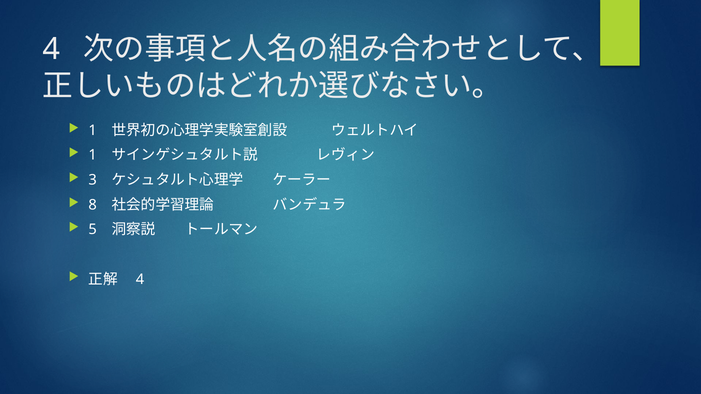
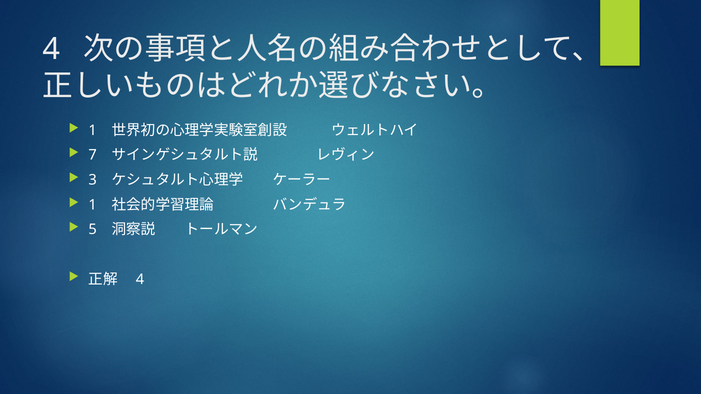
1 at (93, 155): 1 -> 7
8 at (93, 205): 8 -> 1
